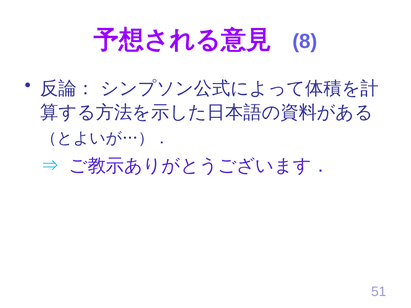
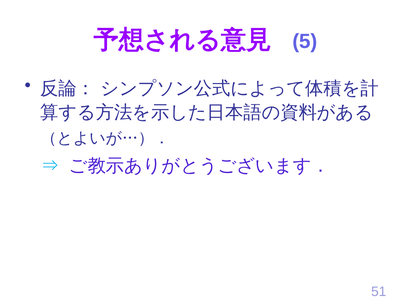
8: 8 -> 5
